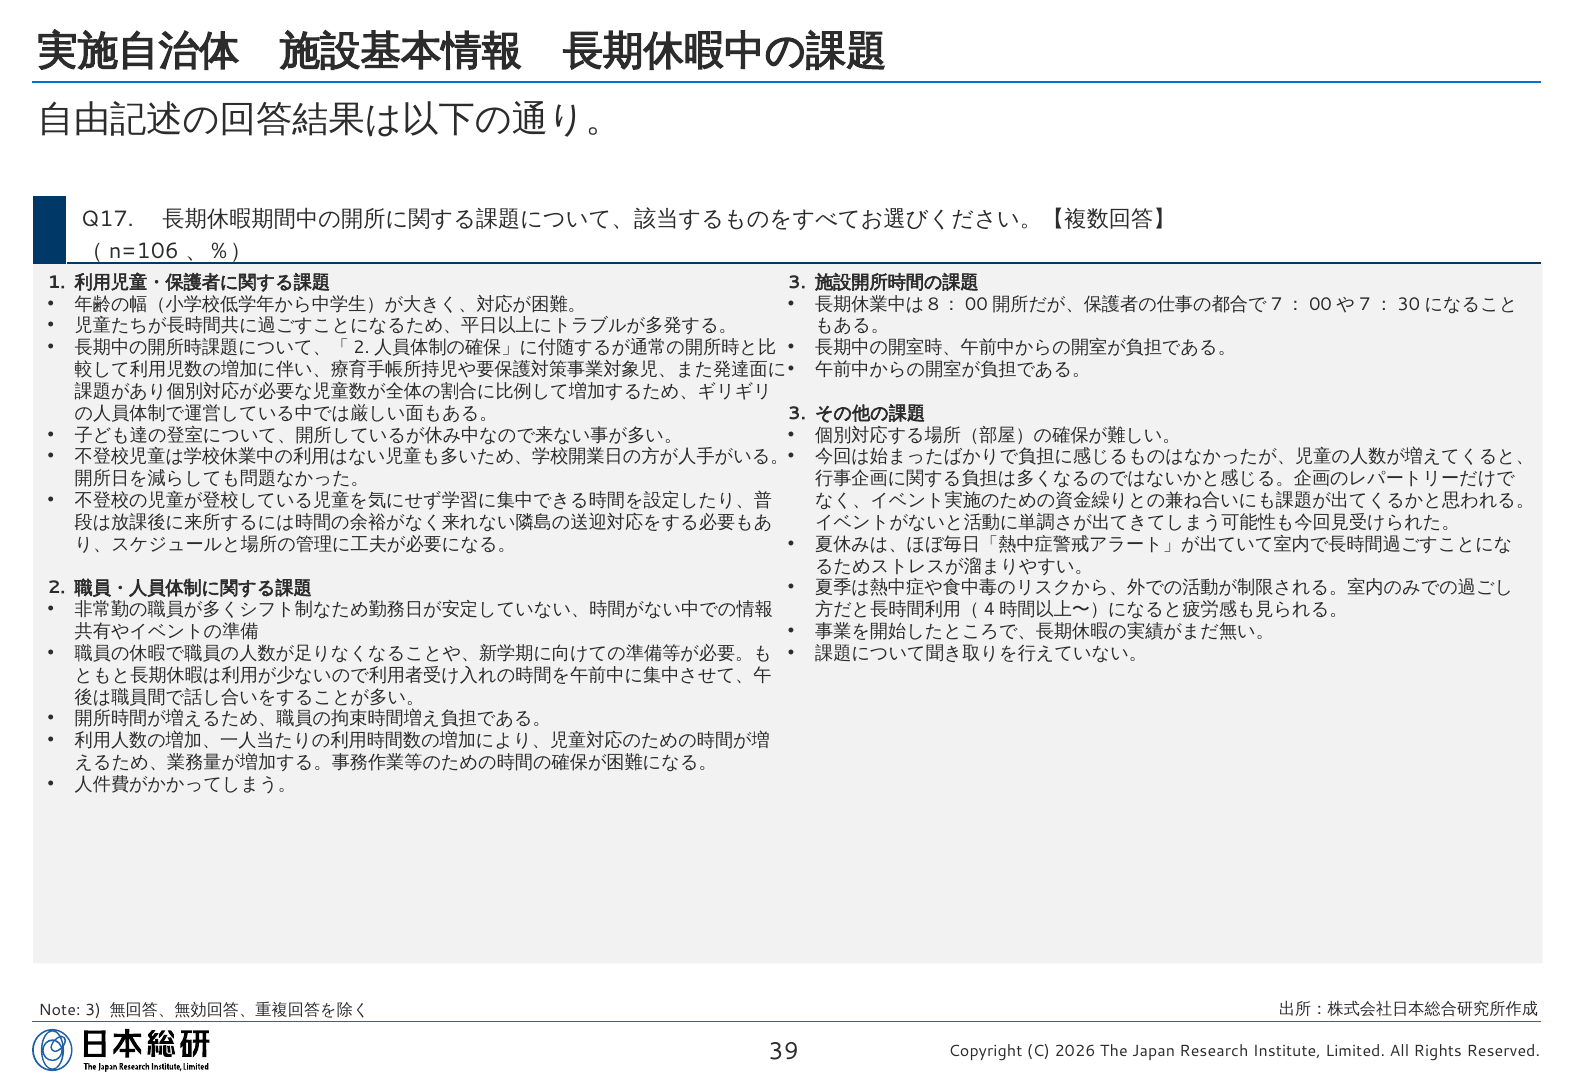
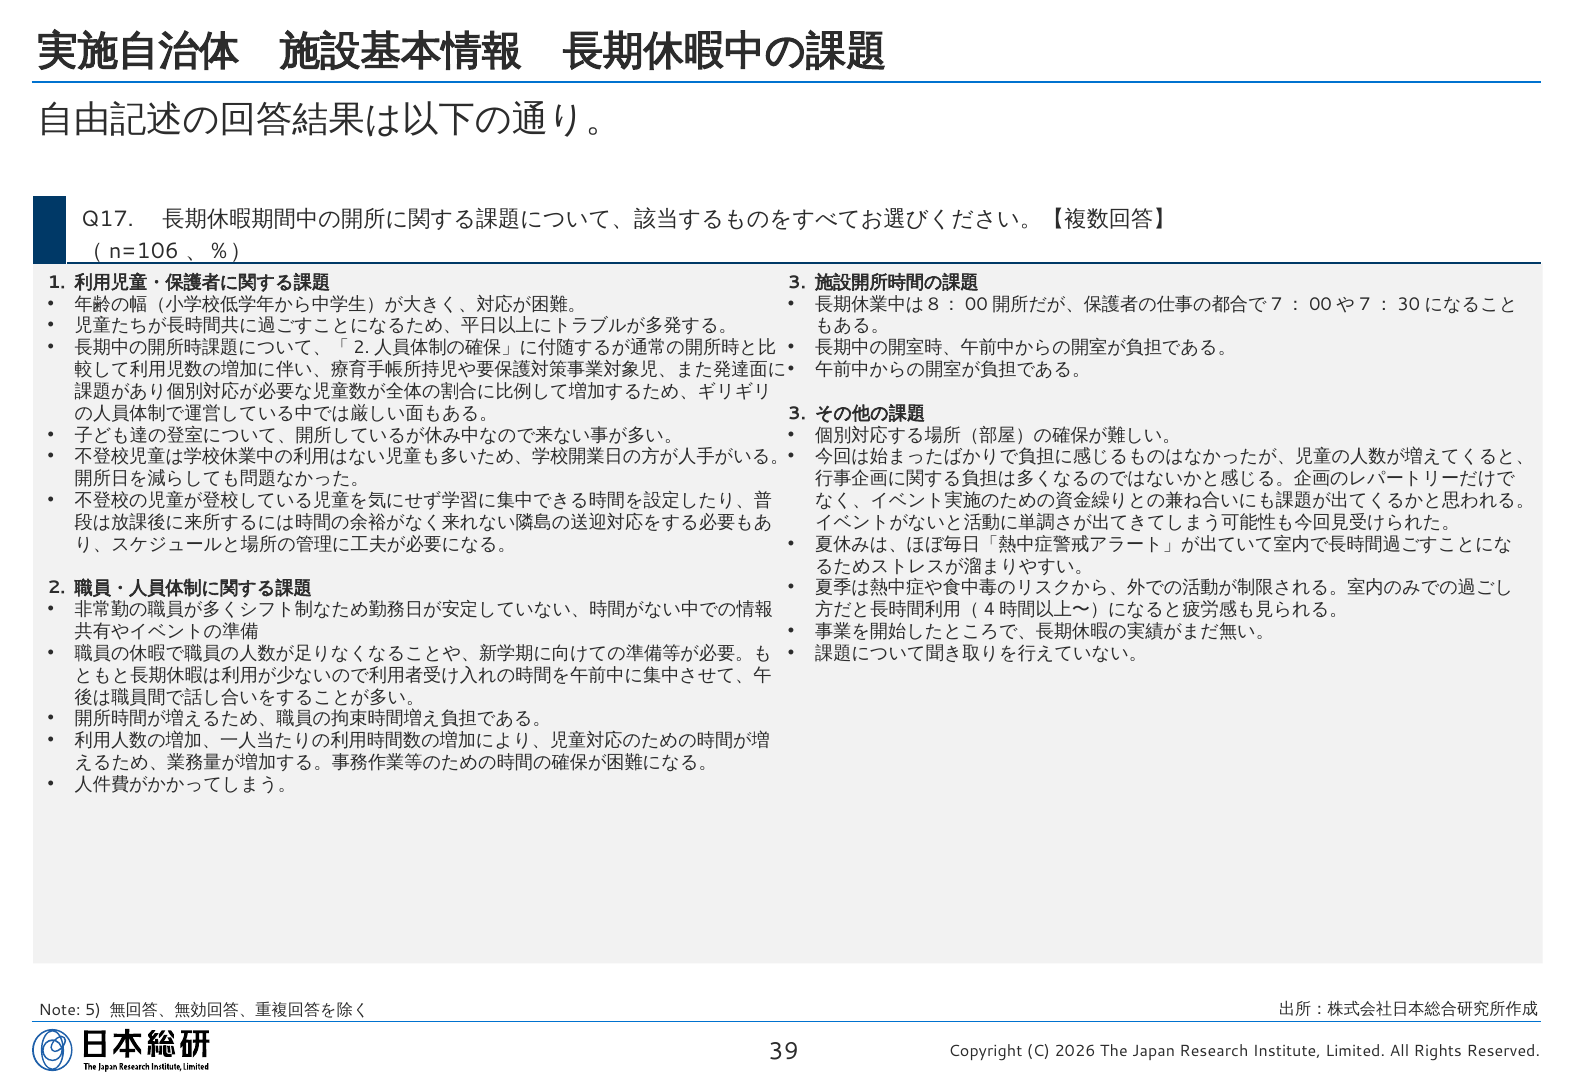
Note 3: 3 -> 5
